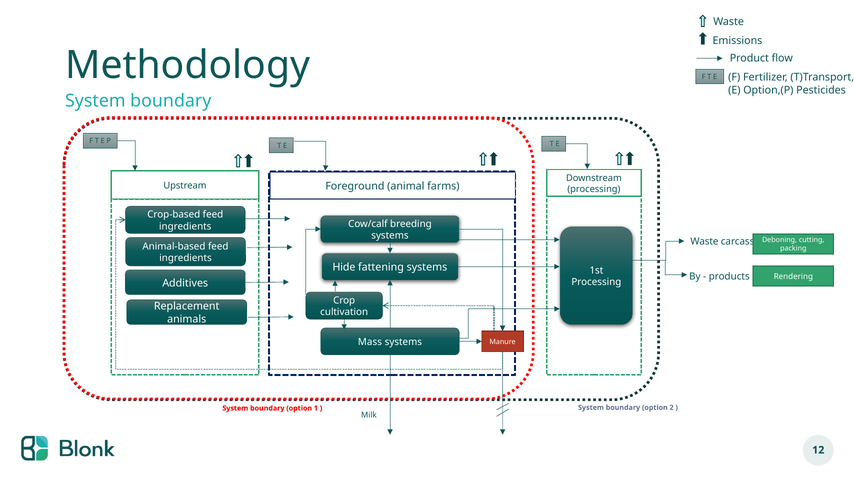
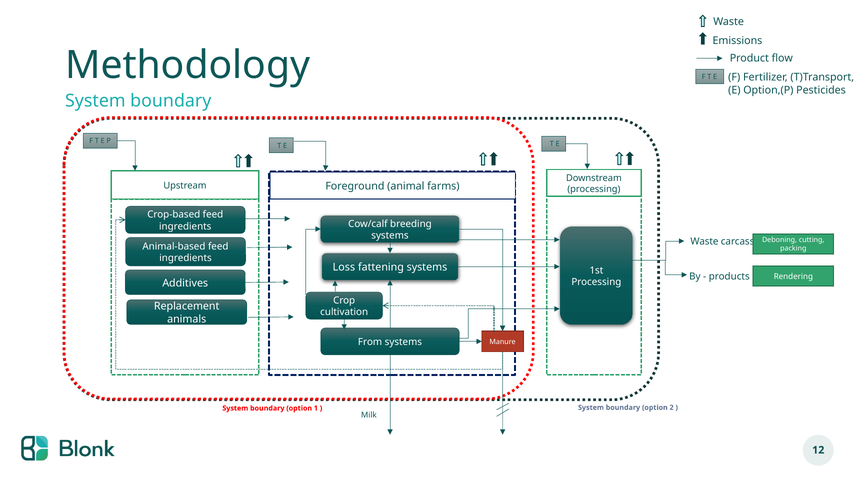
Hide: Hide -> Loss
Mass: Mass -> From
